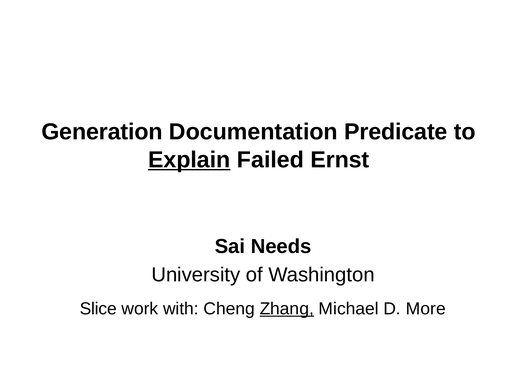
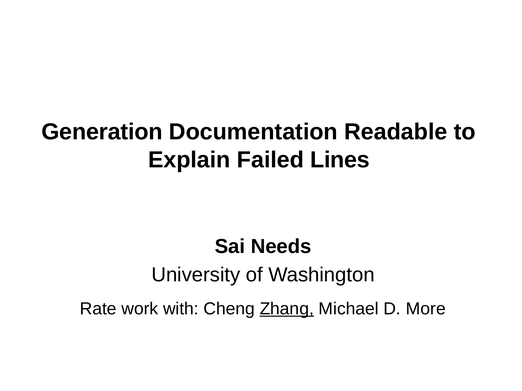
Predicate: Predicate -> Readable
Explain underline: present -> none
Ernst: Ernst -> Lines
Slice: Slice -> Rate
